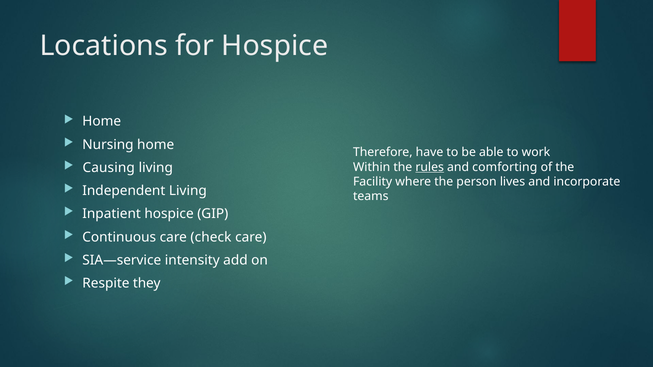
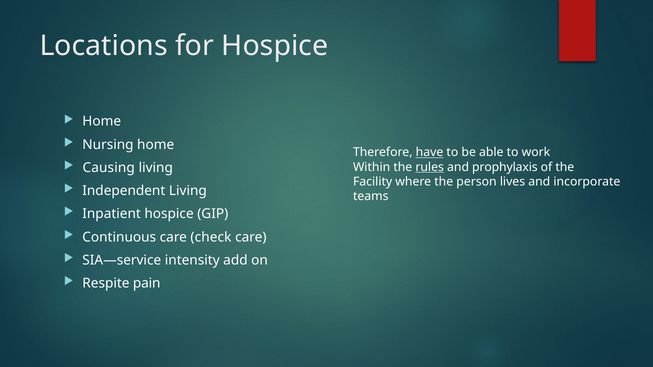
have underline: none -> present
comforting: comforting -> prophylaxis
they: they -> pain
